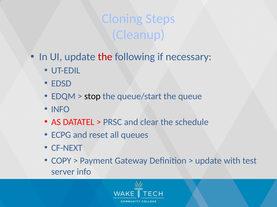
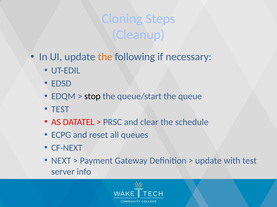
the at (105, 57) colour: red -> orange
INFO at (60, 110): INFO -> TEST
COPY: COPY -> NEXT
